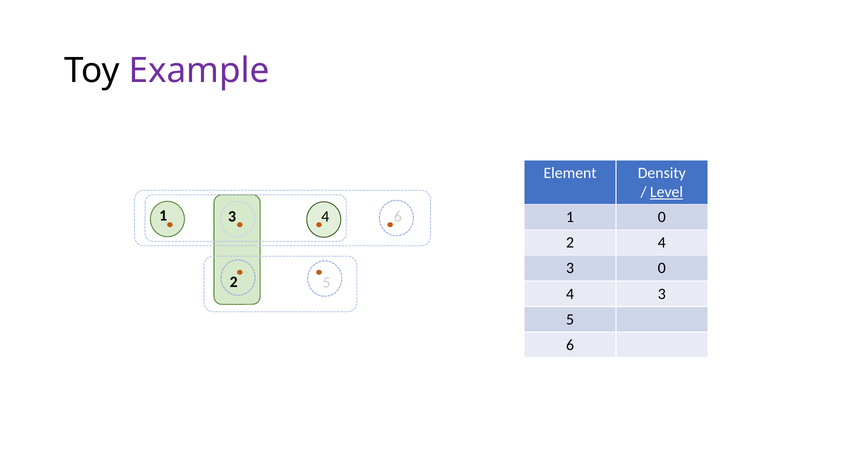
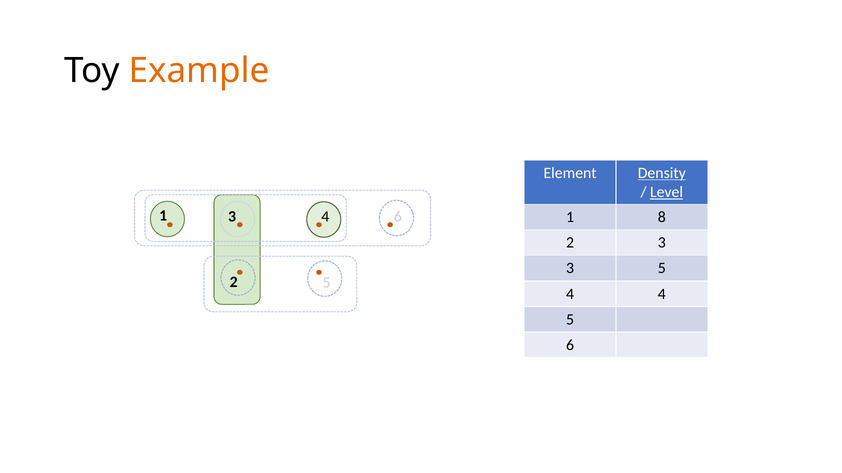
Example colour: purple -> orange
Density underline: none -> present
1 0: 0 -> 8
4 at (662, 243): 4 -> 3
3 0: 0 -> 5
3 at (662, 294): 3 -> 4
